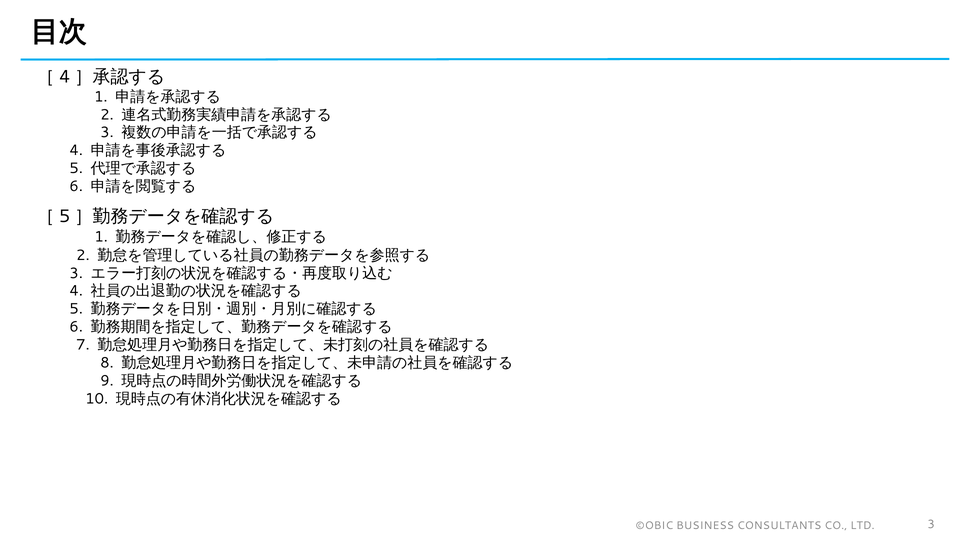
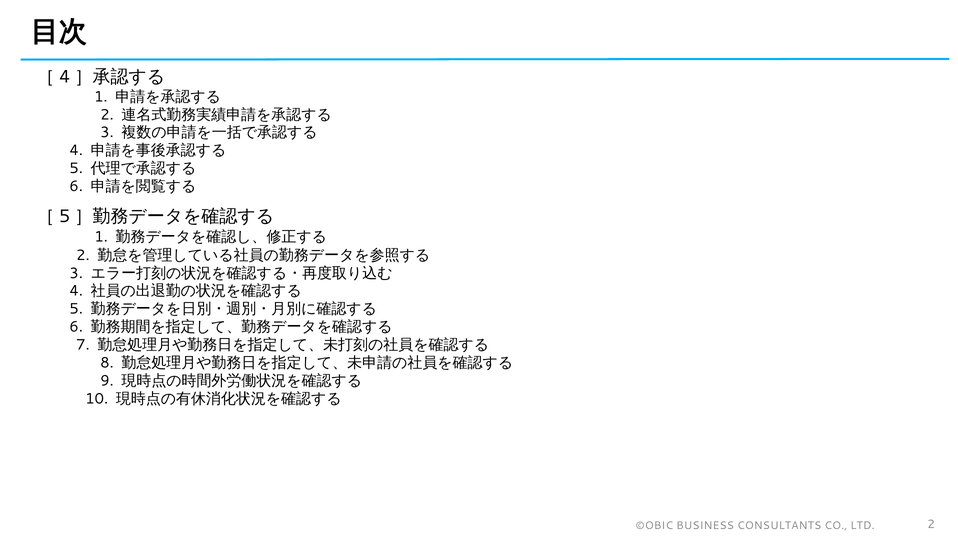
LTD 3: 3 -> 2
